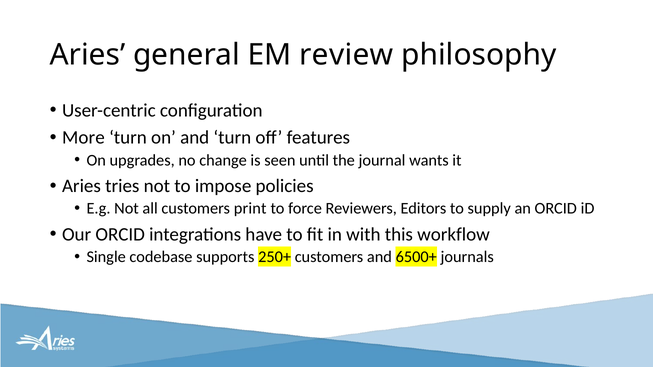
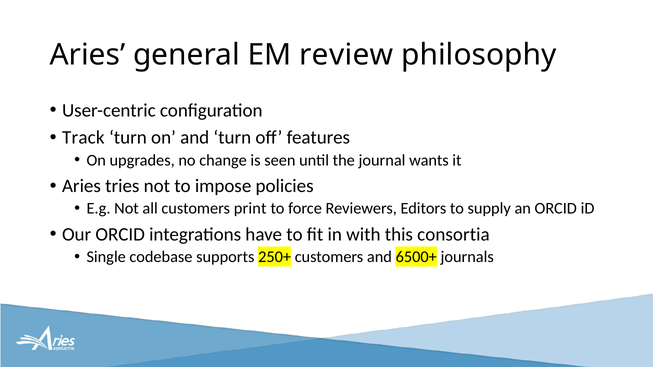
More: More -> Track
workflow: workflow -> consortia
